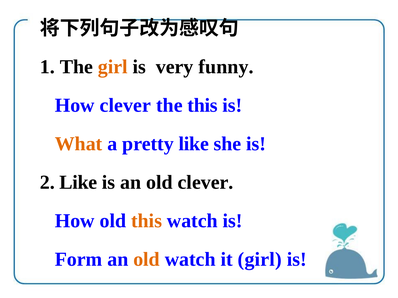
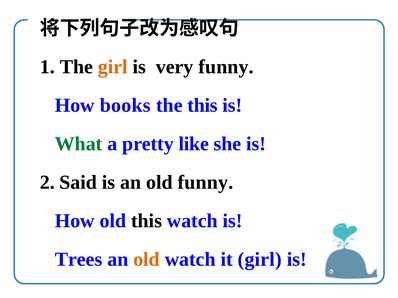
How clever: clever -> books
What colour: orange -> green
2 Like: Like -> Said
old clever: clever -> funny
this at (147, 221) colour: orange -> black
Form: Form -> Trees
